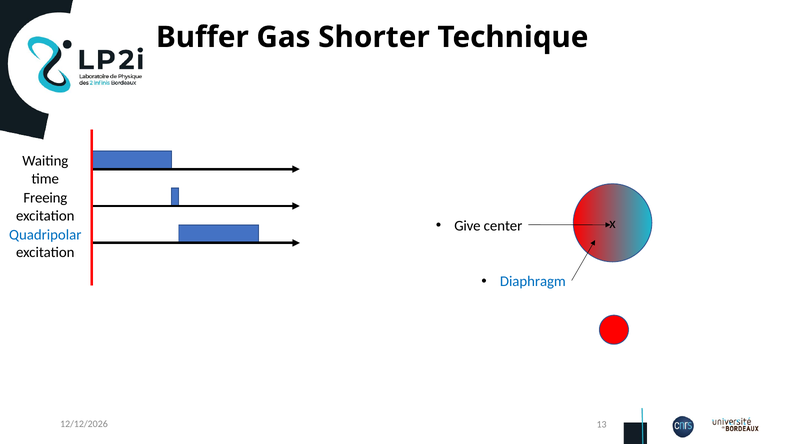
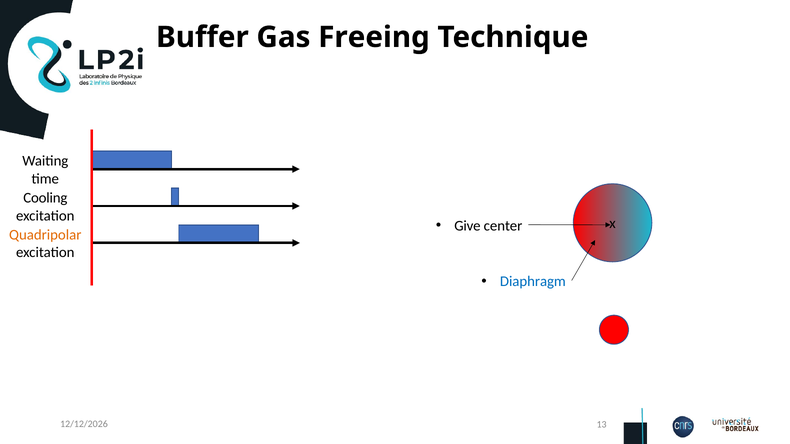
Shorter: Shorter -> Freeing
Freeing: Freeing -> Cooling
Quadripolar colour: blue -> orange
